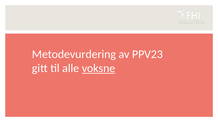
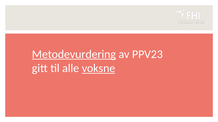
Metodevurdering underline: none -> present
